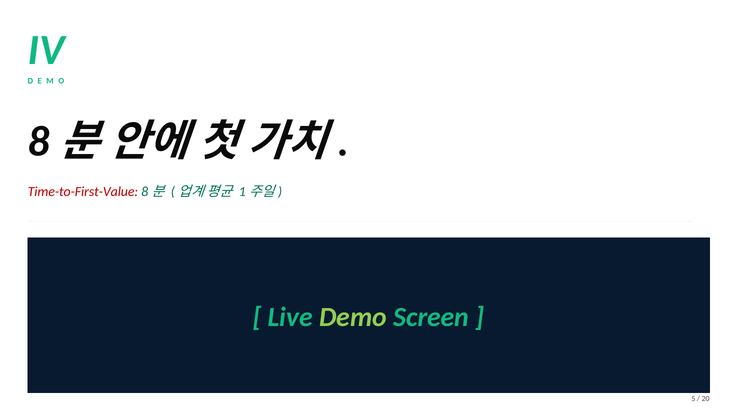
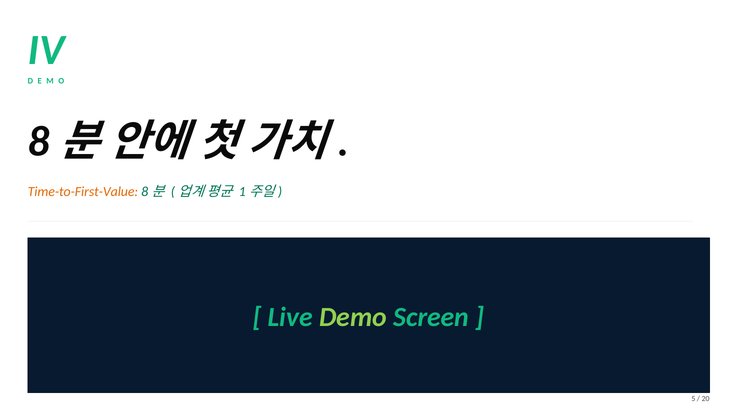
Time-to-First-Value colour: red -> orange
